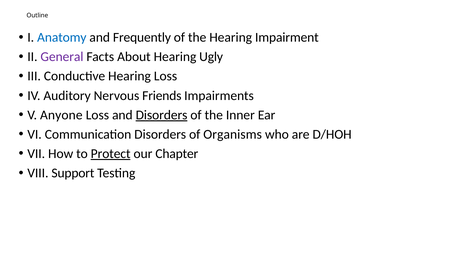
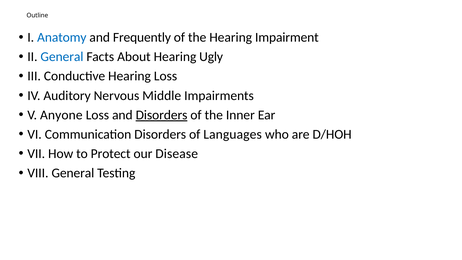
General at (62, 57) colour: purple -> blue
Friends: Friends -> Middle
Organisms: Organisms -> Languages
Protect underline: present -> none
Chapter: Chapter -> Disease
VIII Support: Support -> General
